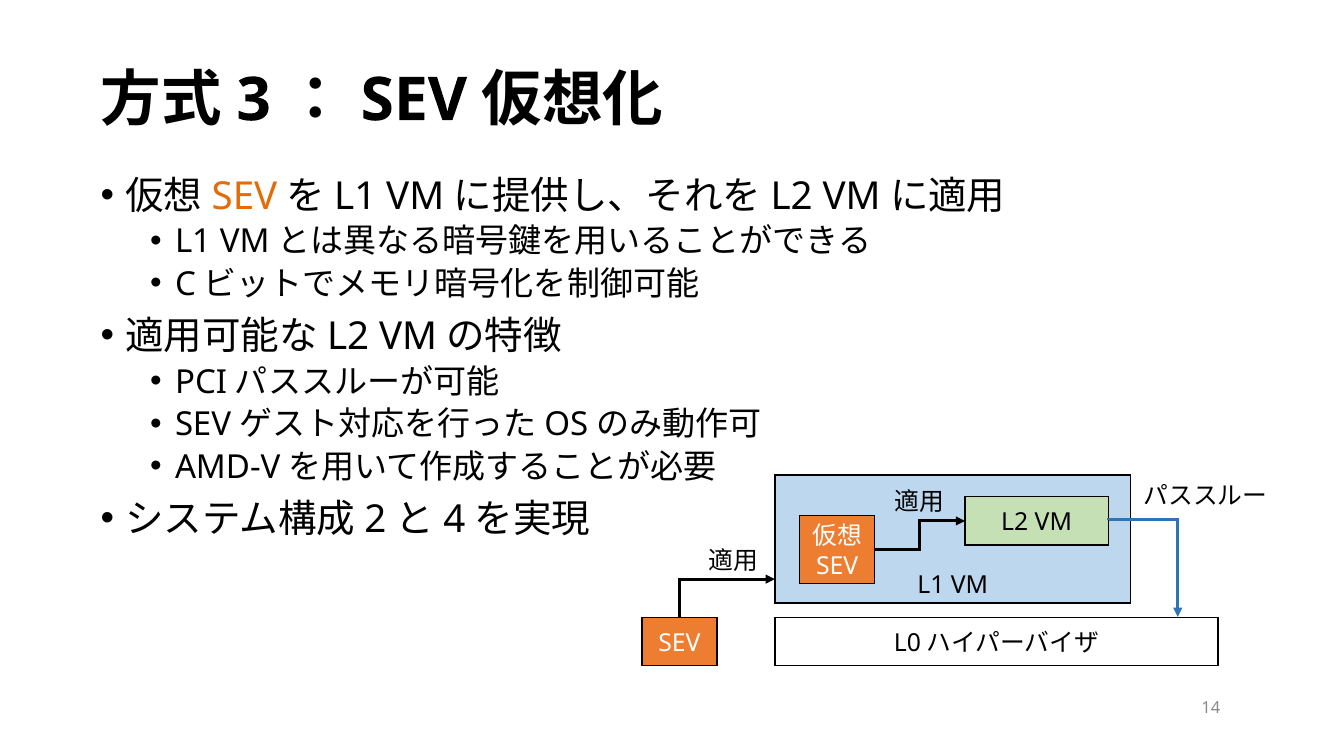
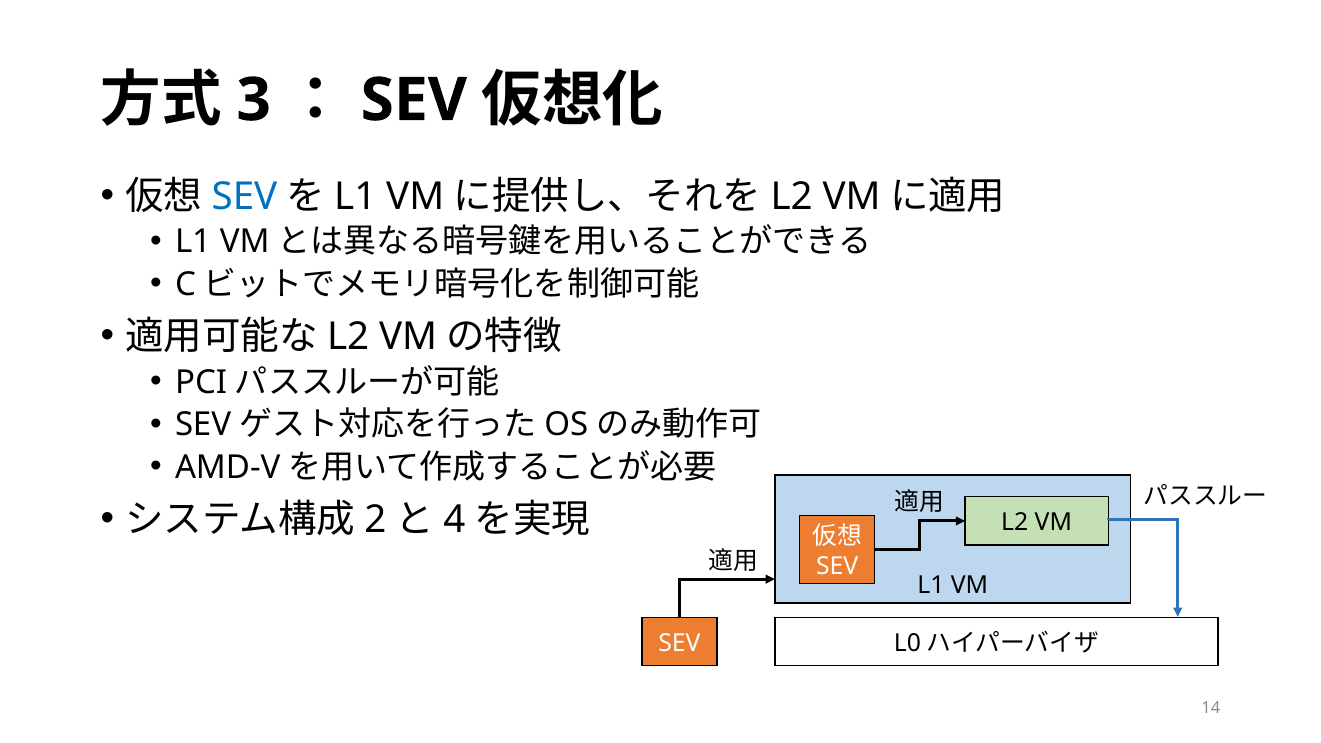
SEV at (244, 196) colour: orange -> blue
